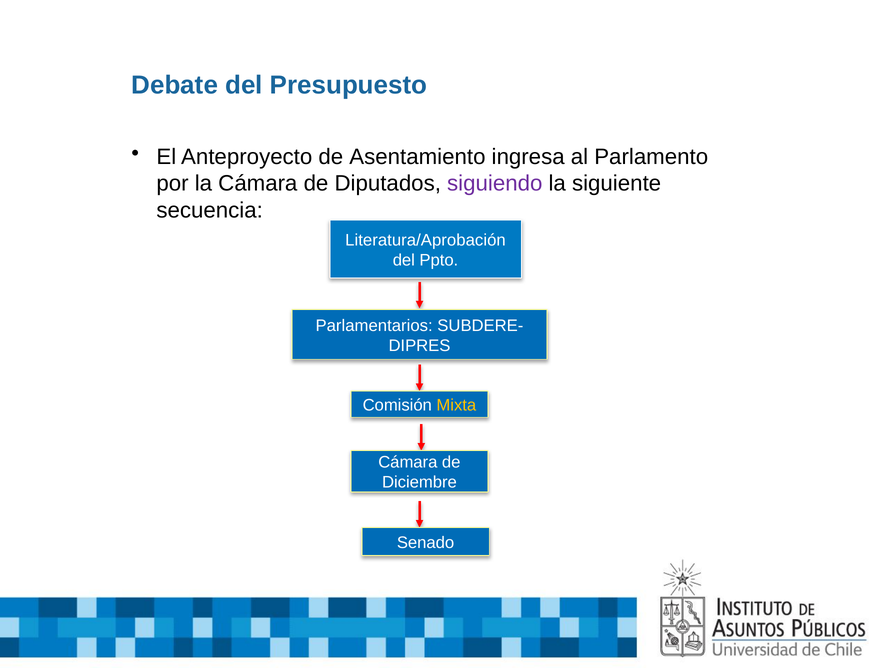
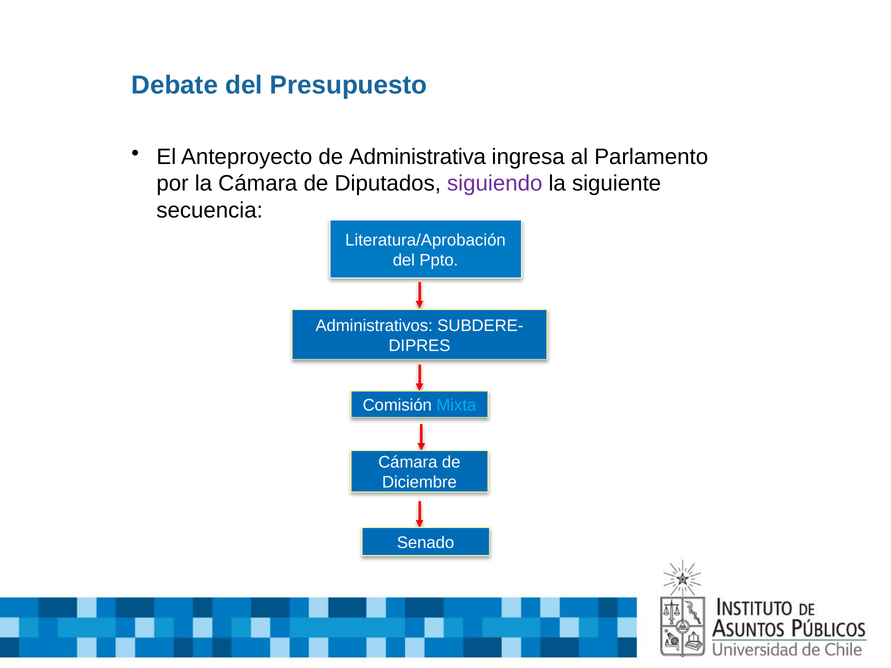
Asentamiento: Asentamiento -> Administrativa
Parlamentarios: Parlamentarios -> Administrativos
Mixta colour: yellow -> light blue
